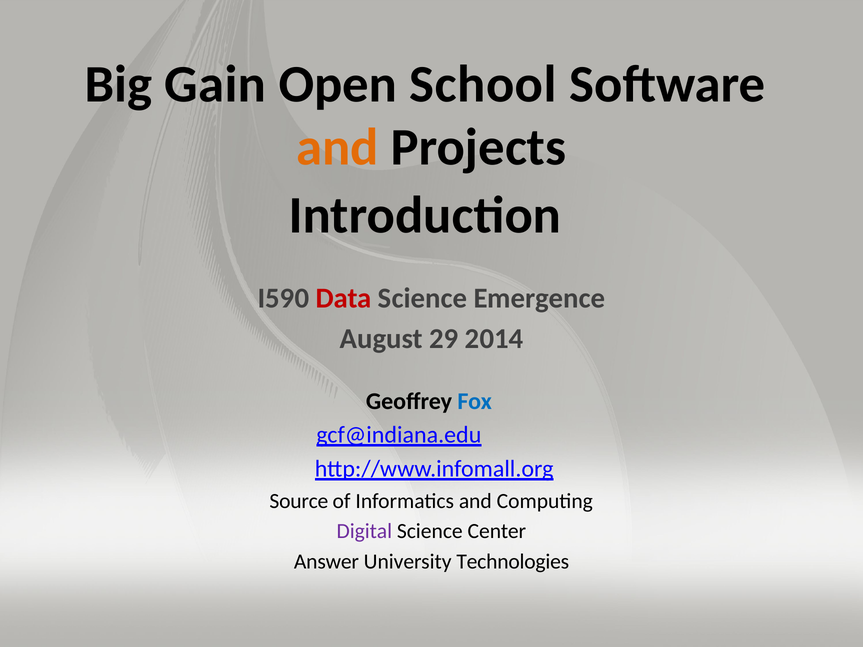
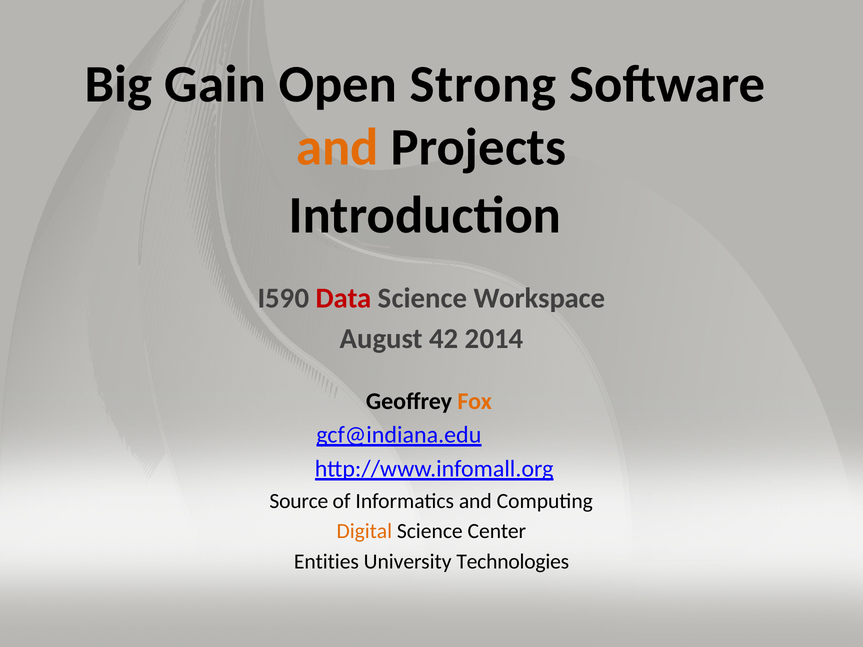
School: School -> Strong
Emergence: Emergence -> Workspace
29: 29 -> 42
Fox colour: blue -> orange
Digital colour: purple -> orange
Answer: Answer -> Entities
